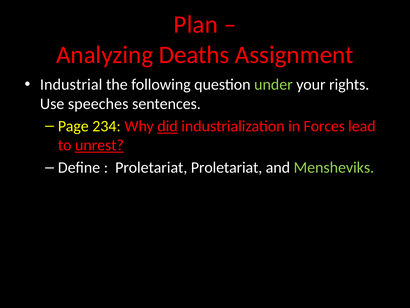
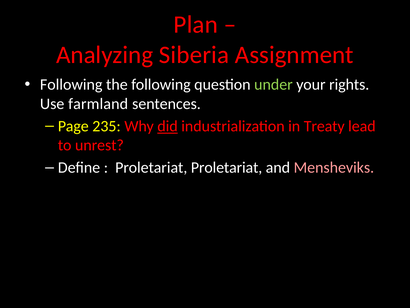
Deaths: Deaths -> Siberia
Industrial at (71, 84): Industrial -> Following
speeches: speeches -> farmland
234: 234 -> 235
Forces: Forces -> Treaty
unrest underline: present -> none
Mensheviks colour: light green -> pink
